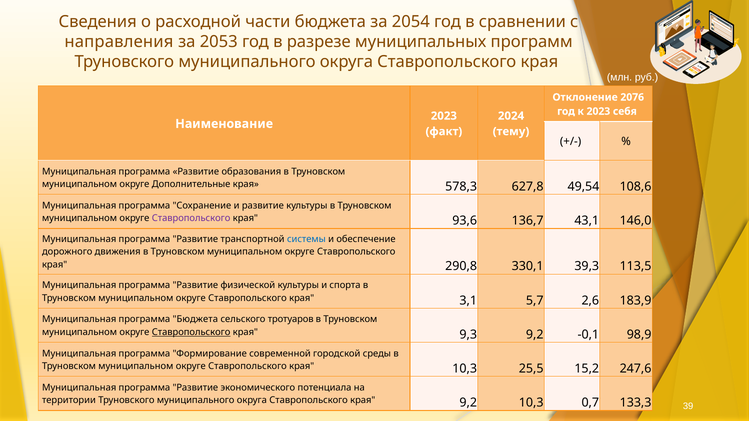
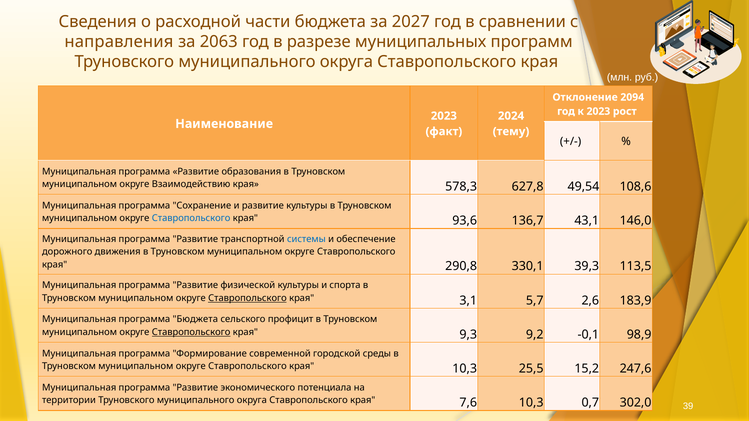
2054: 2054 -> 2027
2053: 2053 -> 2063
2076: 2076 -> 2094
себя: себя -> рост
Дополнительные: Дополнительные -> Взаимодействию
Ставропольского at (191, 218) colour: purple -> blue
Ставропольского at (247, 298) underline: none -> present
тротуаров: тротуаров -> профицит
края 9,2: 9,2 -> 7,6
133,3: 133,3 -> 302,0
